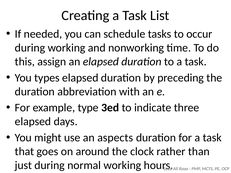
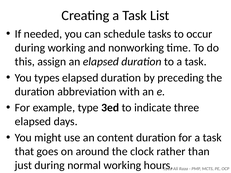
aspects: aspects -> content
